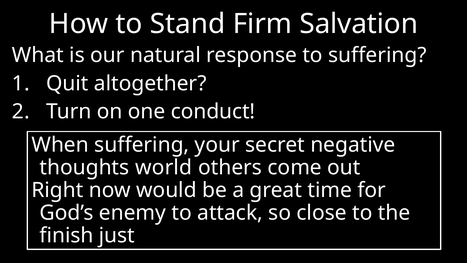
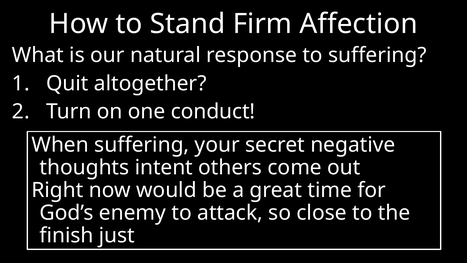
Salvation: Salvation -> Affection
world: world -> intent
